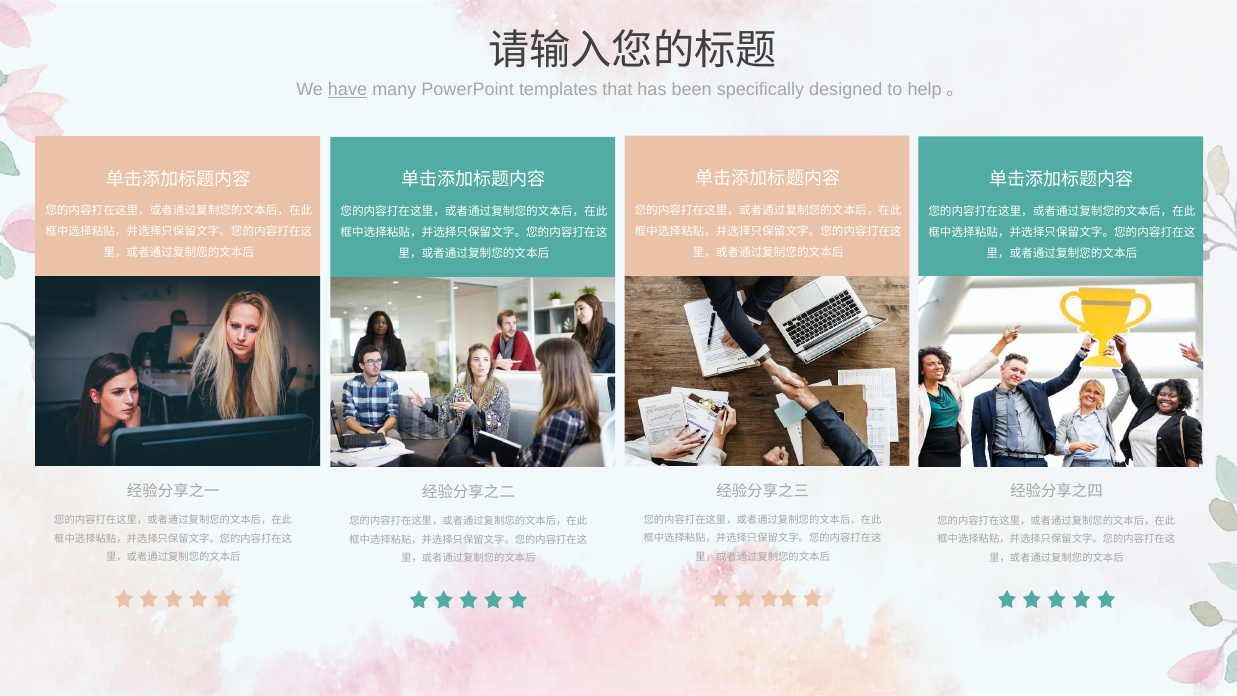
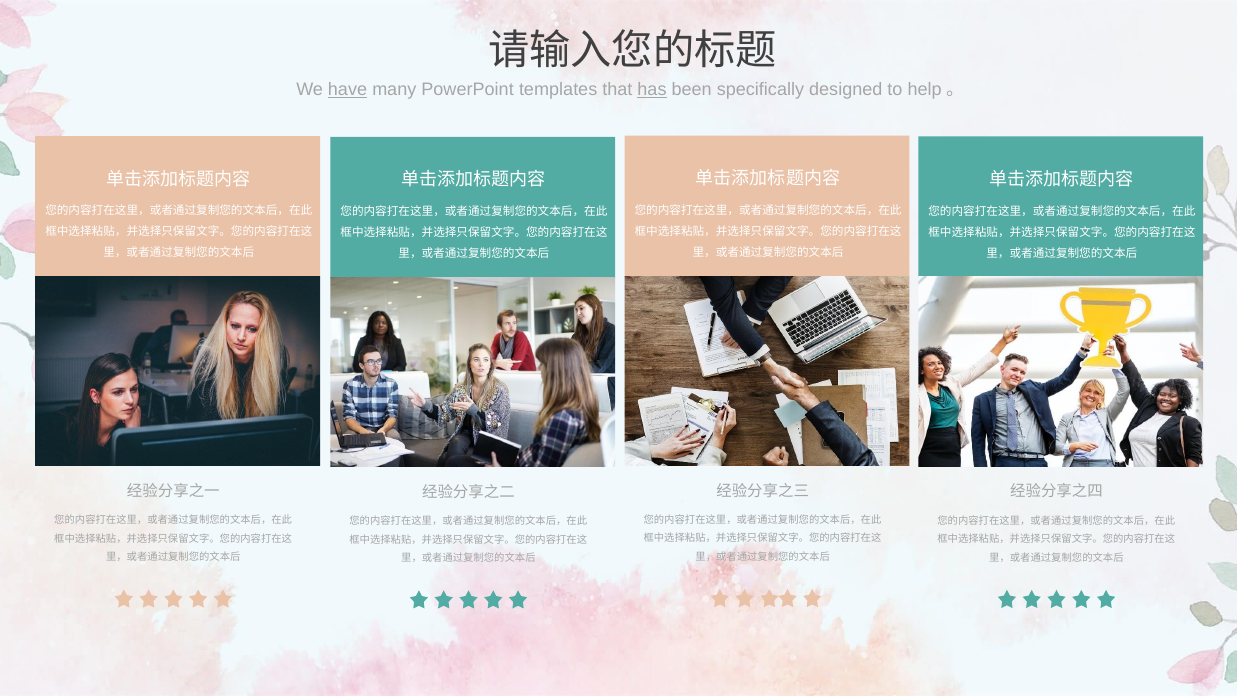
has underline: none -> present
